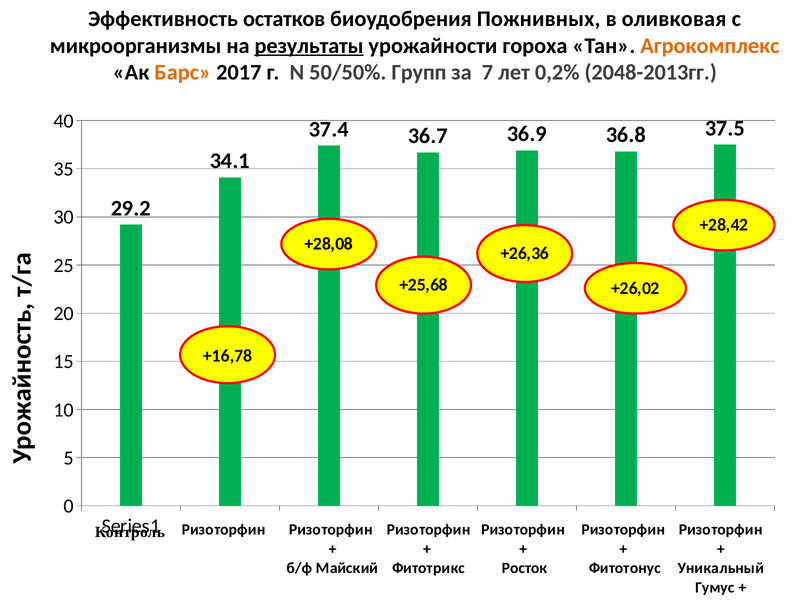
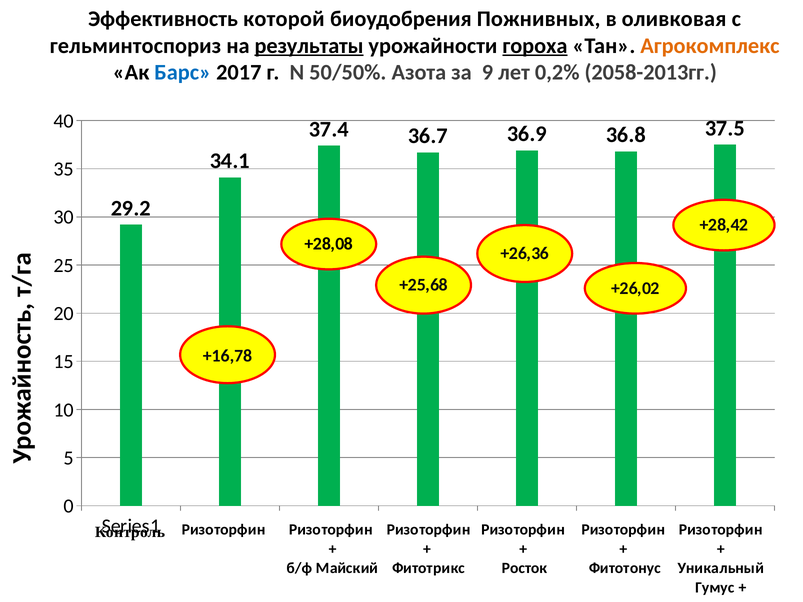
остатков: остатков -> которой
микроорганизмы: микроорганизмы -> гельминтоспориз
гороха underline: none -> present
Барс colour: orange -> blue
Групп: Групп -> Азота
7: 7 -> 9
2048-2013гг: 2048-2013гг -> 2058-2013гг
